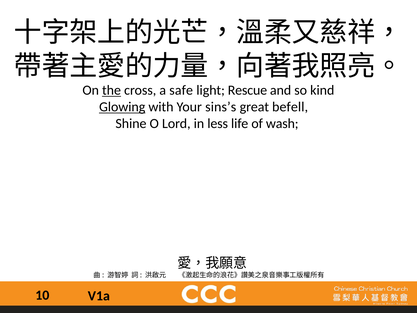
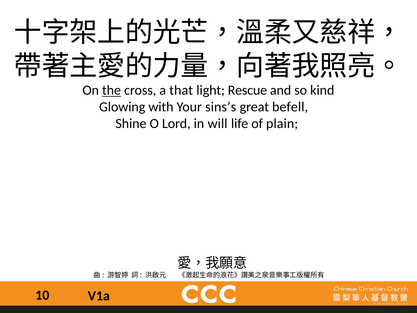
safe: safe -> that
Glowing underline: present -> none
less: less -> will
wash: wash -> plain
